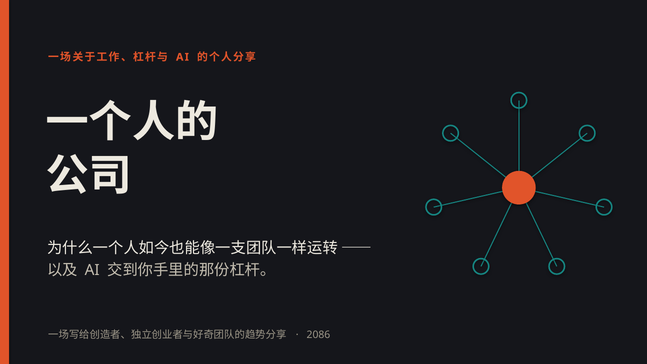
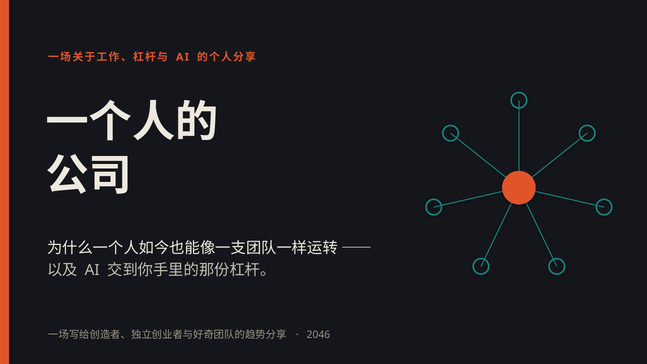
2086: 2086 -> 2046
